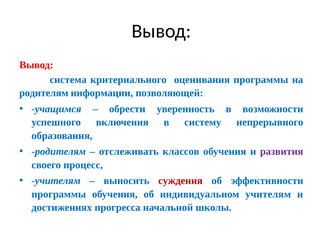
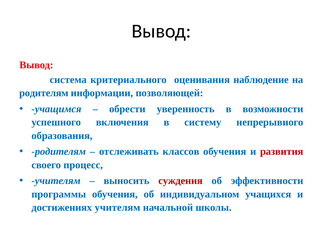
оценивания программы: программы -> наблюдение
развития colour: purple -> red
индивидуальном учителям: учителям -> учащихся
достижениях прогресса: прогресса -> учителям
